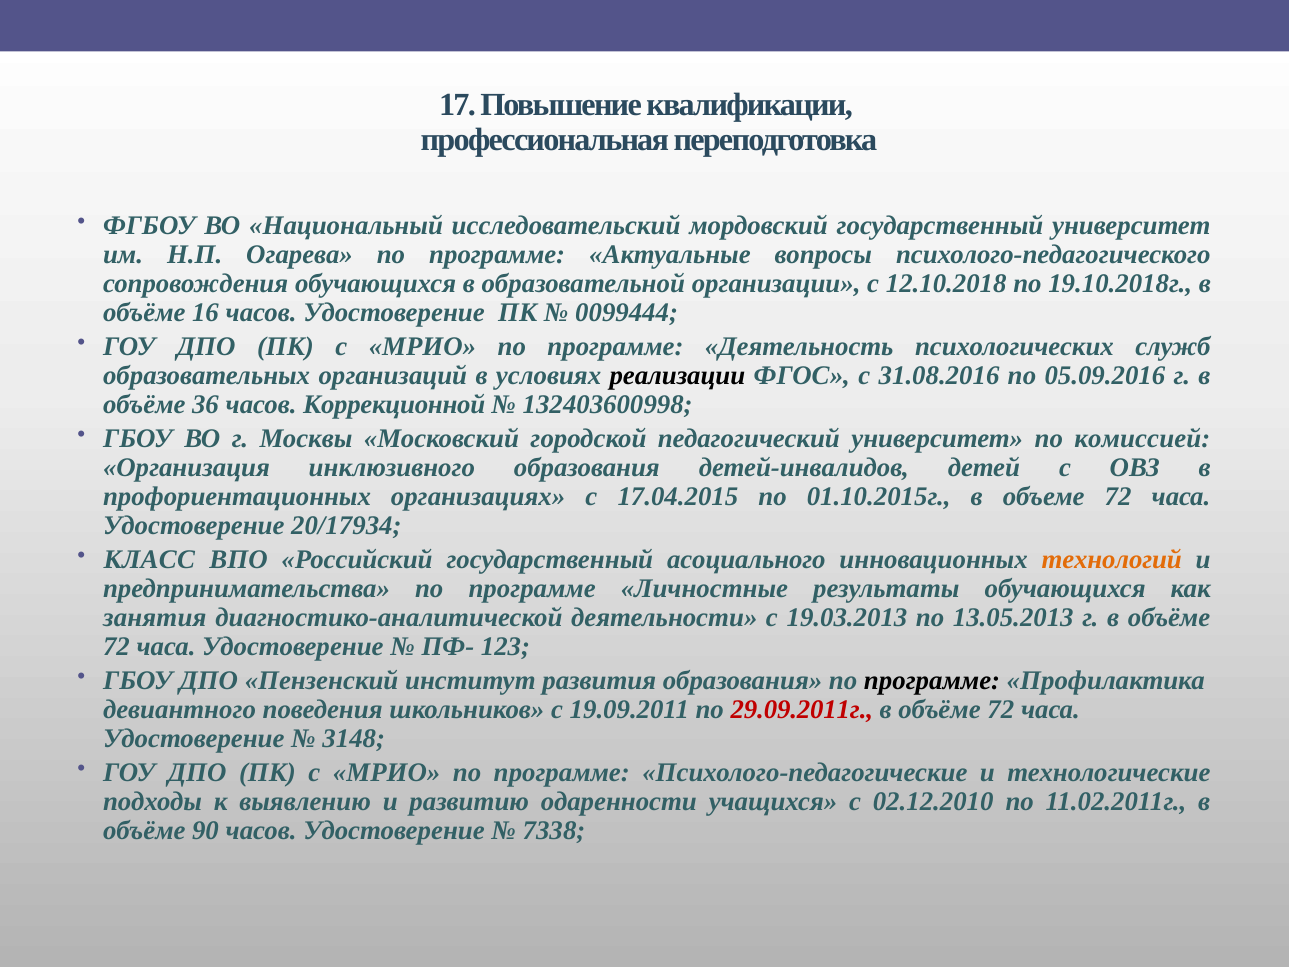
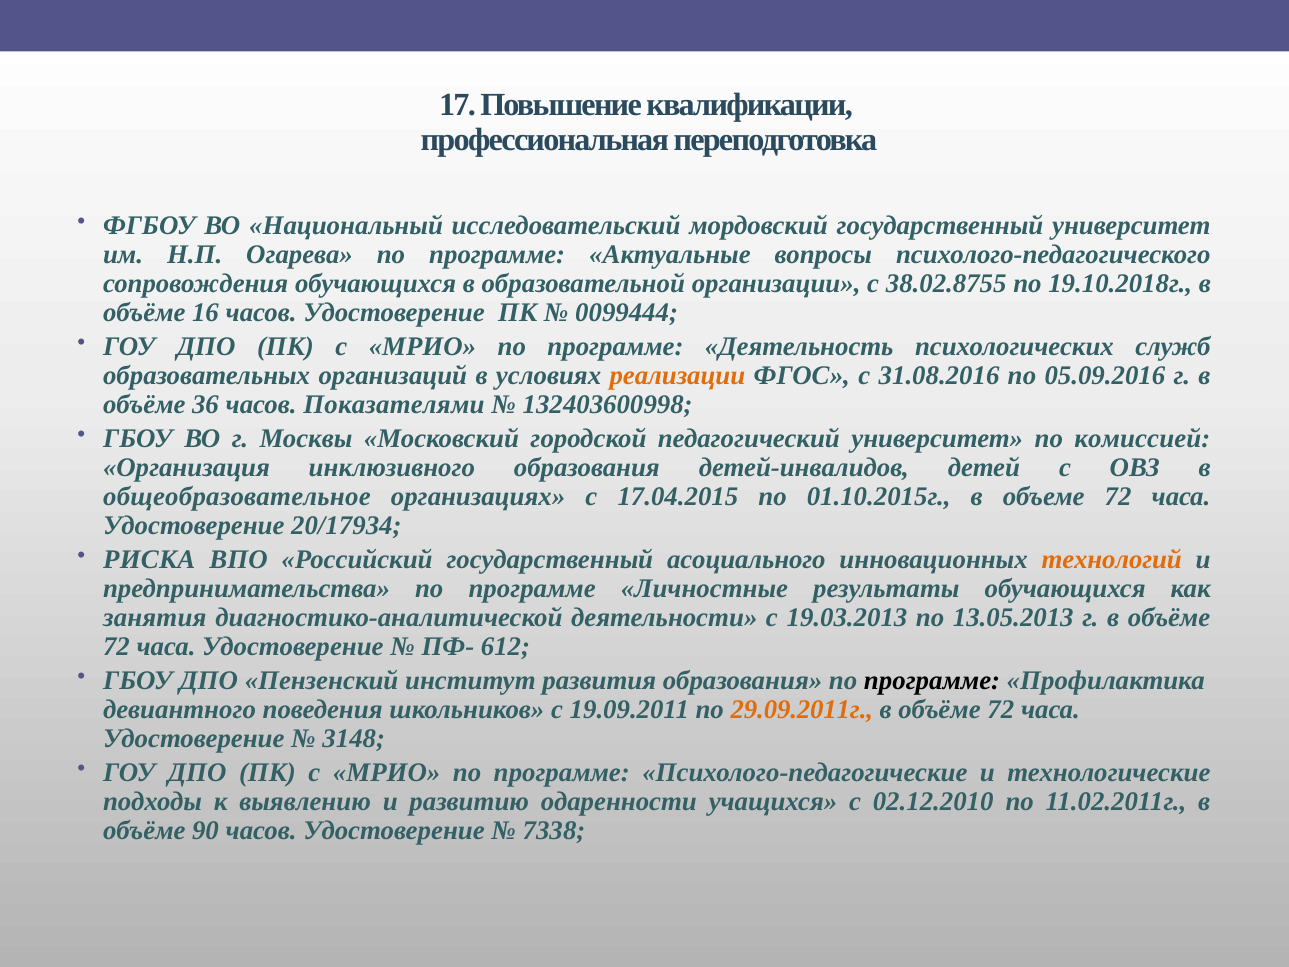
12.10.2018: 12.10.2018 -> 38.02.8755
реализации colour: black -> orange
Коррекционной: Коррекционной -> Показателями
профориентационных: профориентационных -> общеобразовательное
КЛАСС: КЛАСС -> РИСКА
123: 123 -> 612
29.09.2011г colour: red -> orange
